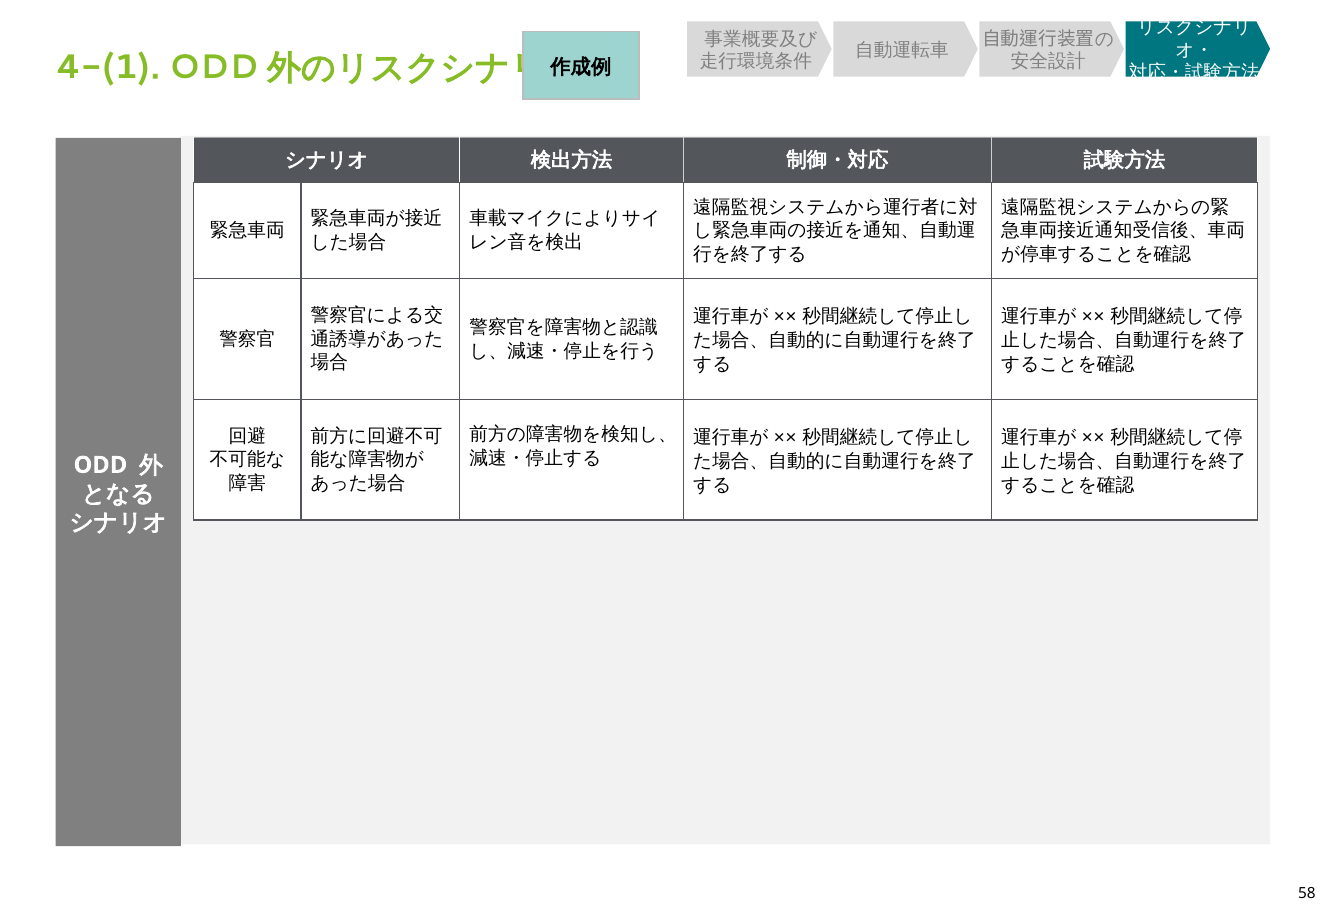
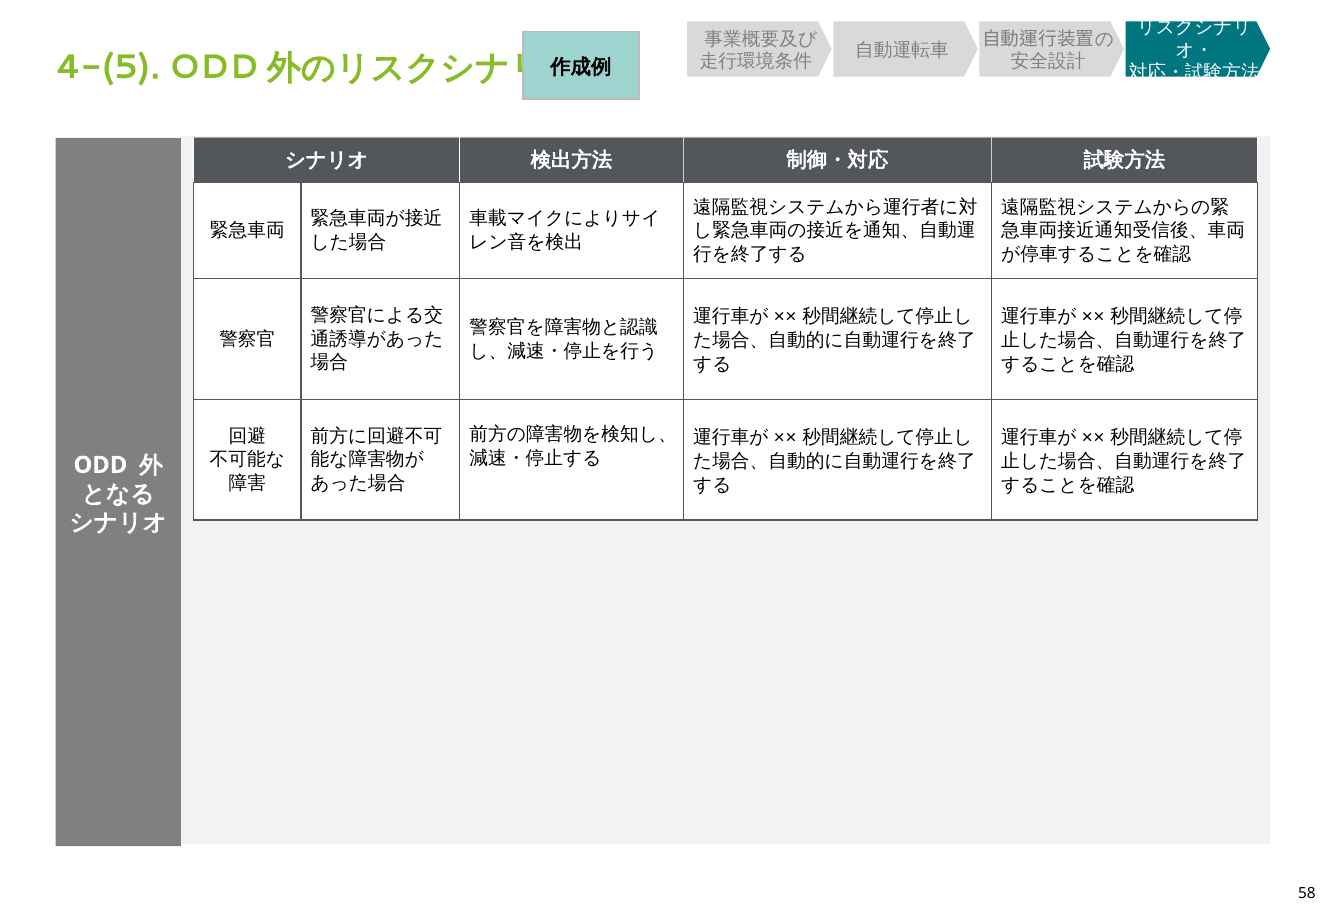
4-(1: 4-(1 -> 4-(5
